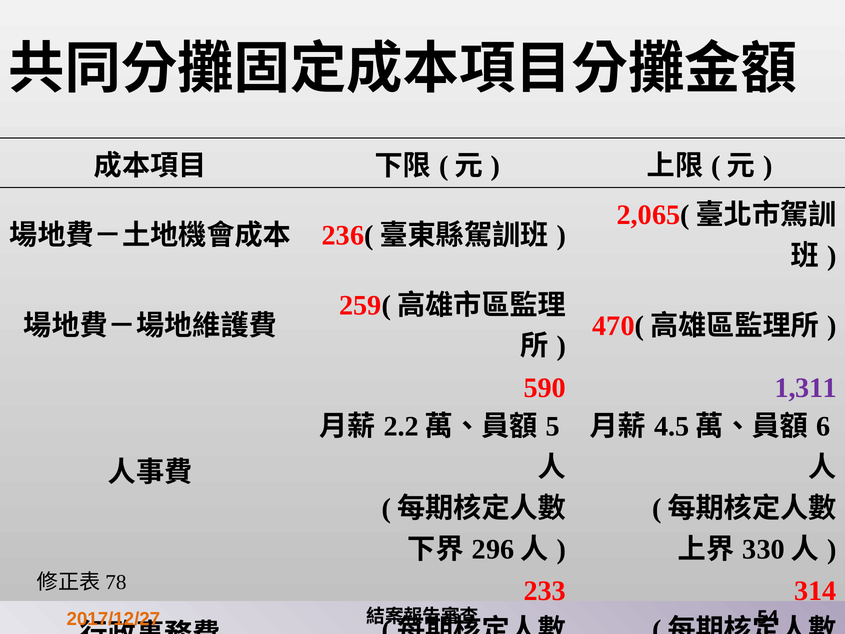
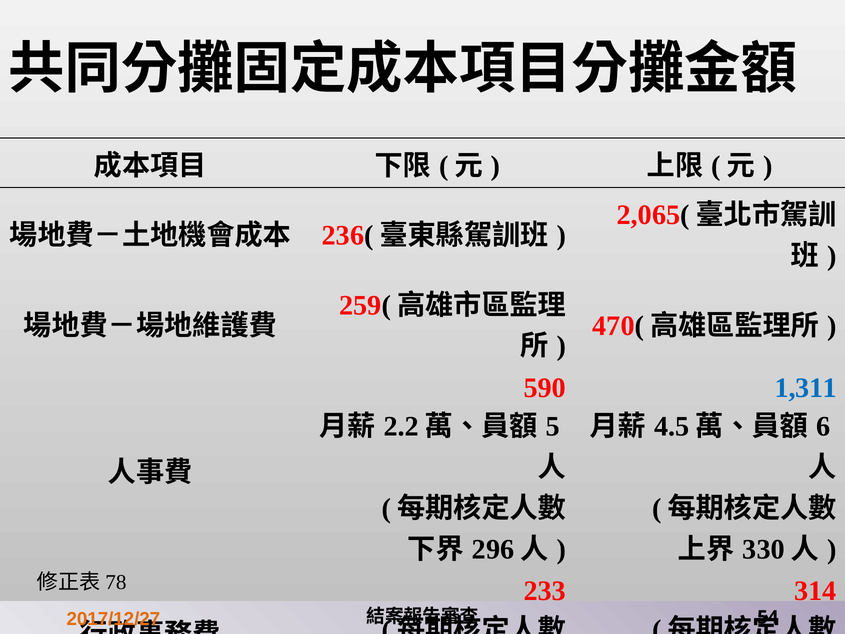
1,311 colour: purple -> blue
